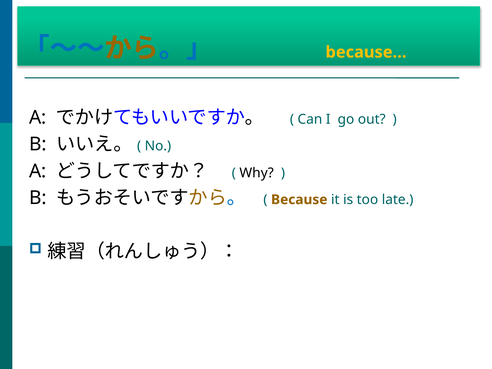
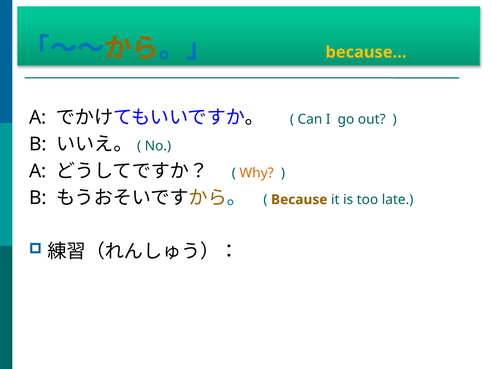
Why colour: black -> orange
